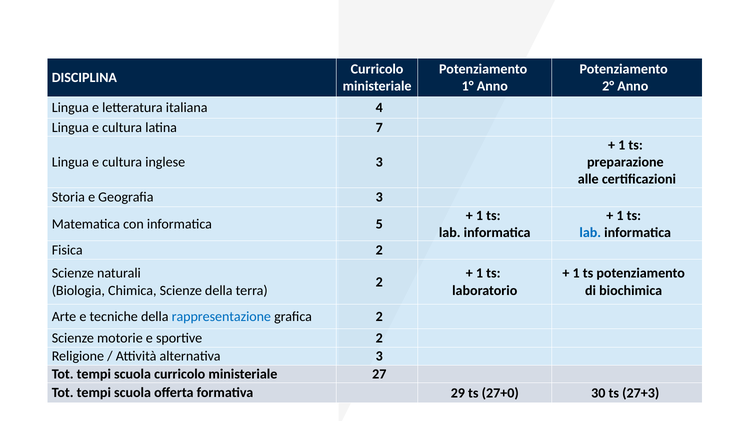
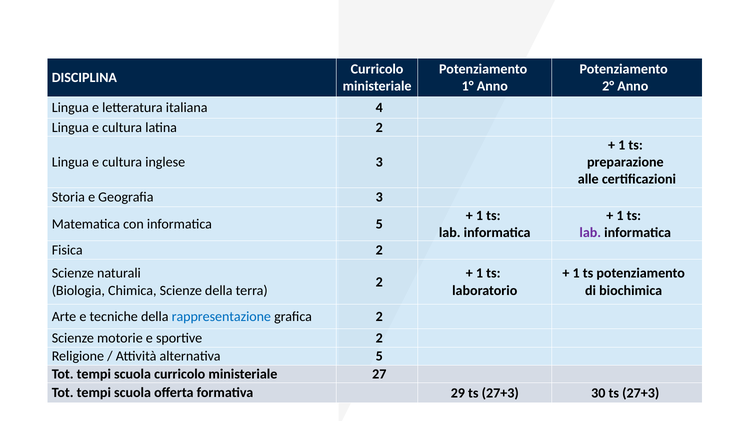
latina 7: 7 -> 2
lab at (590, 233) colour: blue -> purple
alternativa 3: 3 -> 5
29 ts 27+0: 27+0 -> 27+3
